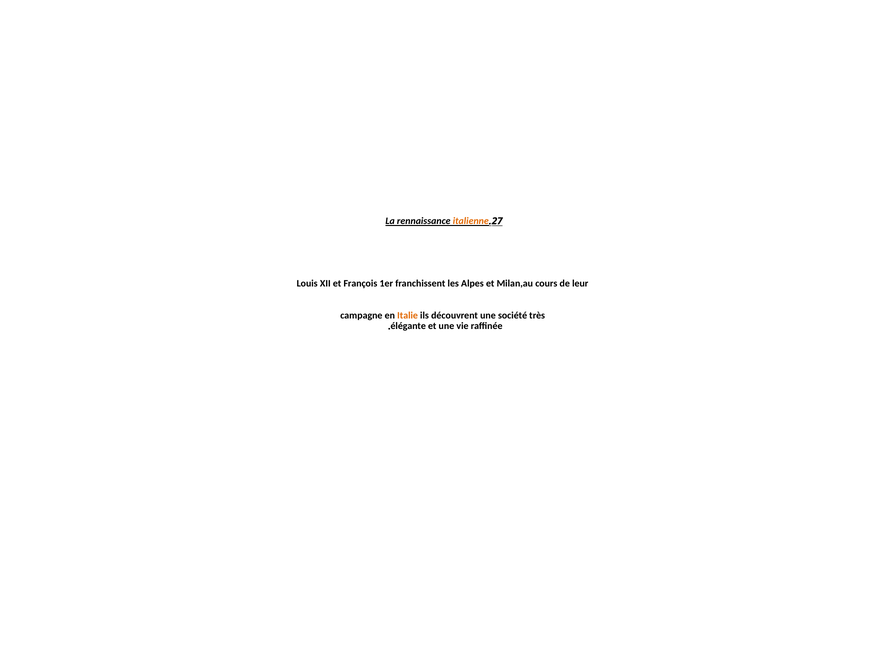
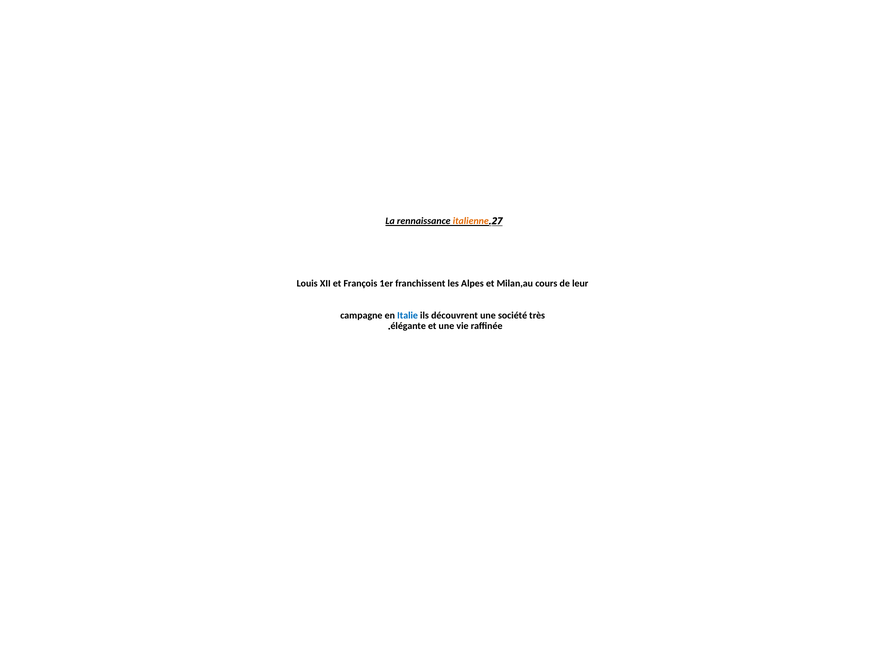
Italie colour: orange -> blue
